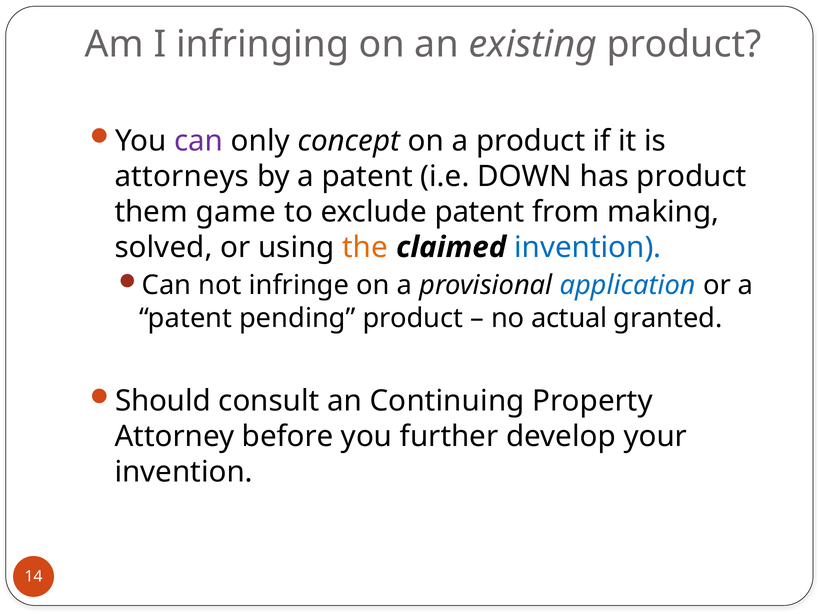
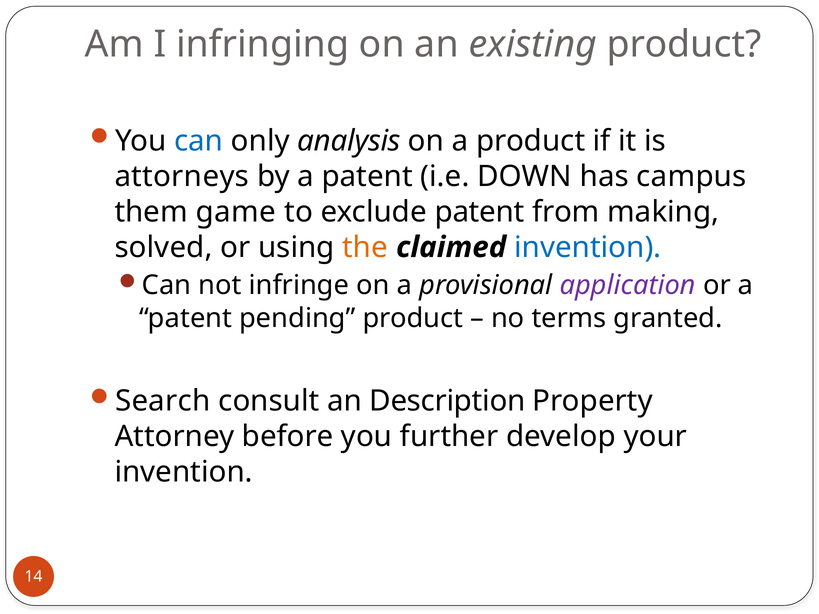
can at (199, 141) colour: purple -> blue
concept: concept -> analysis
has product: product -> campus
application colour: blue -> purple
actual: actual -> terms
Should: Should -> Search
Continuing: Continuing -> Description
